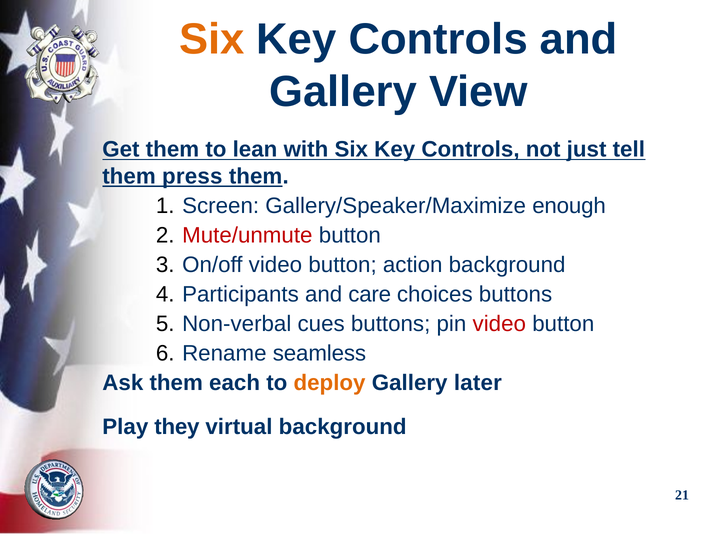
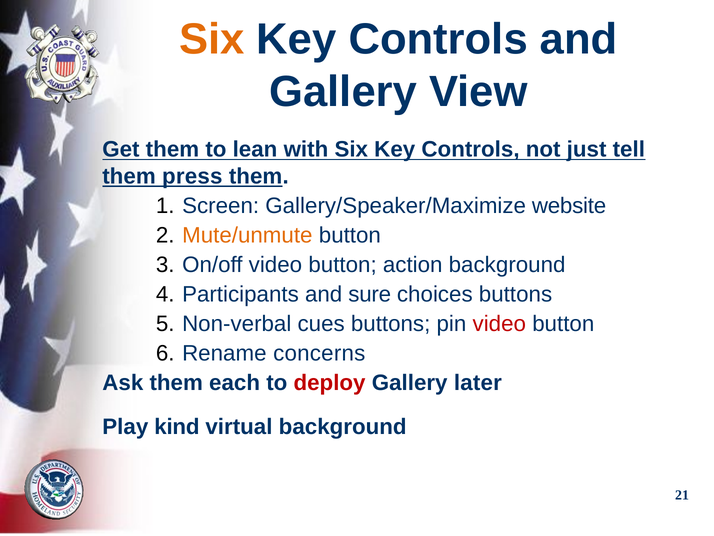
enough: enough -> website
Mute/unmute colour: red -> orange
care: care -> sure
seamless: seamless -> concerns
deploy colour: orange -> red
they: they -> kind
